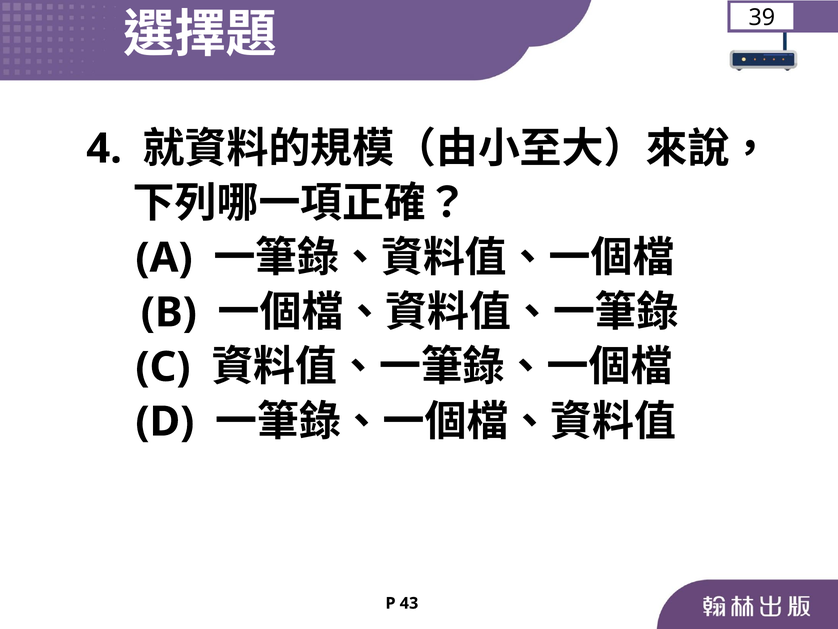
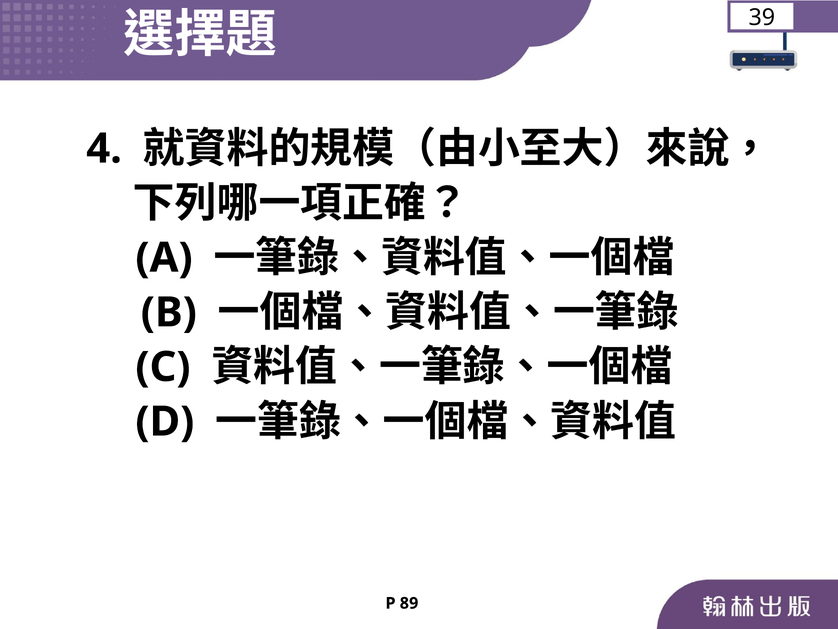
43: 43 -> 89
